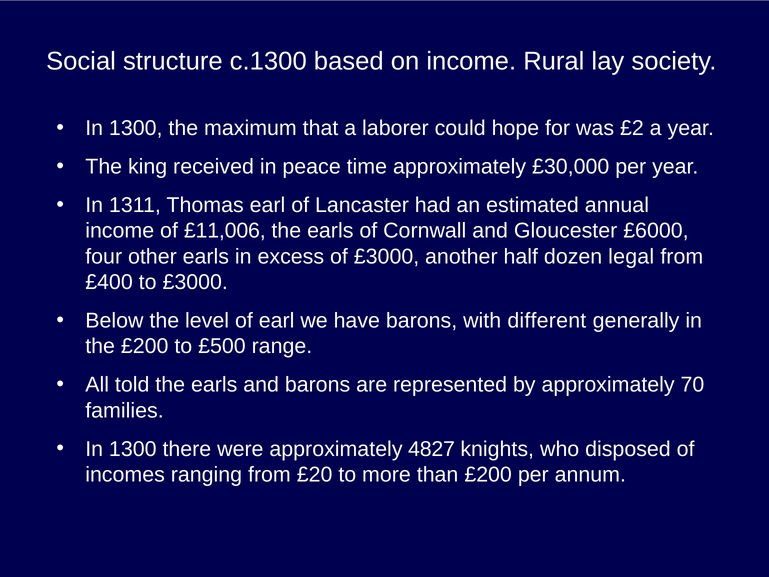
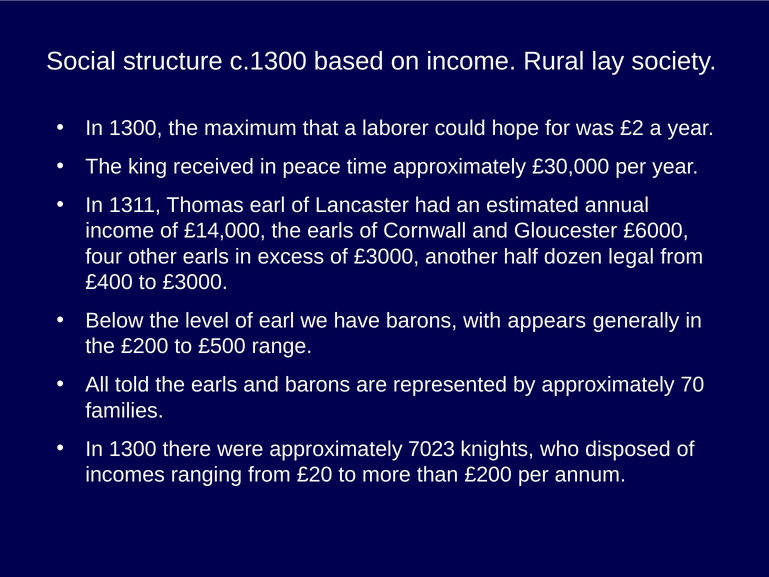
£11,006: £11,006 -> £14,000
different: different -> appears
4827: 4827 -> 7023
